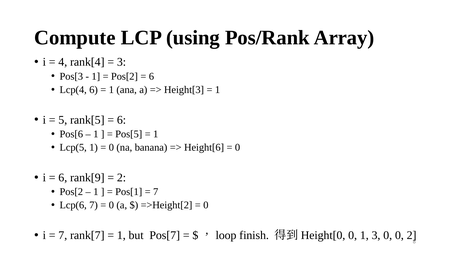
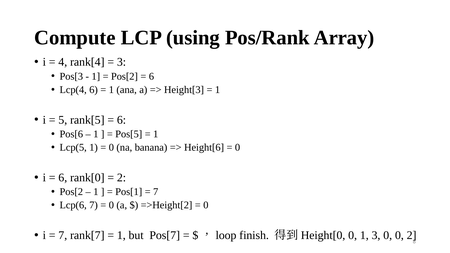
rank[9: rank[9 -> rank[0
